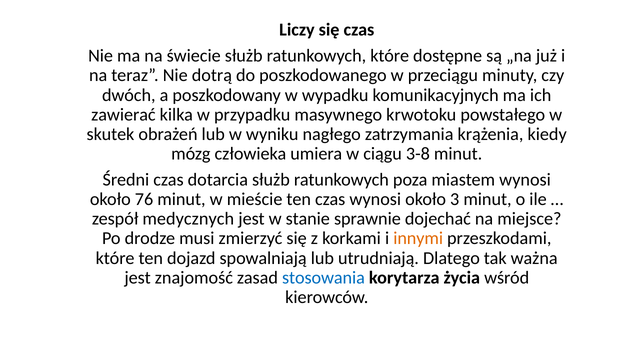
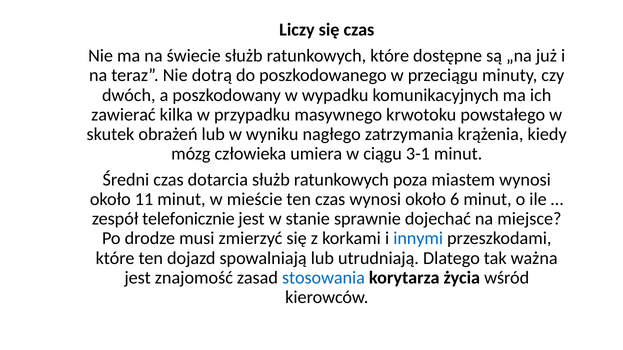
3-8: 3-8 -> 3-1
76: 76 -> 11
3: 3 -> 6
medycznych: medycznych -> telefonicznie
innymi colour: orange -> blue
